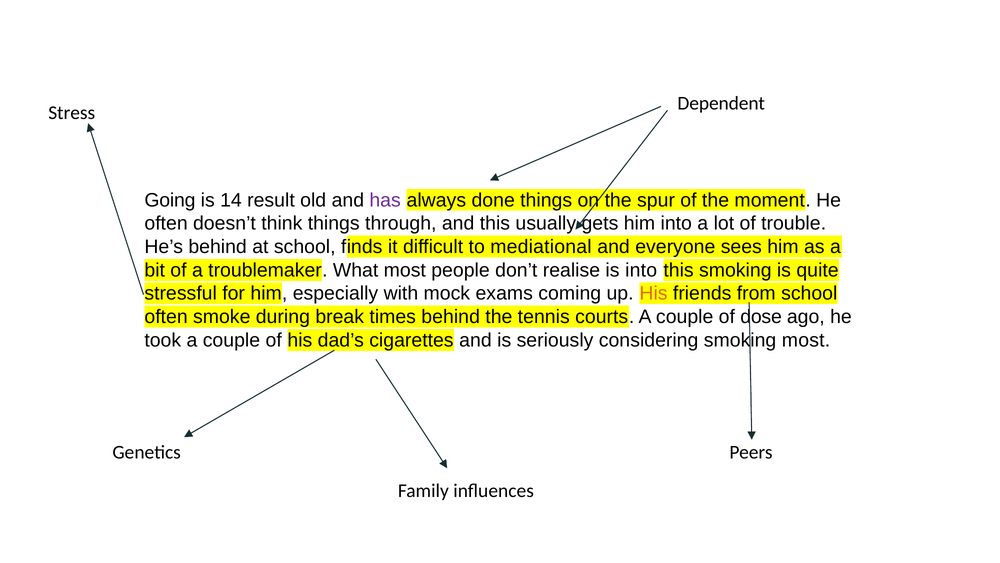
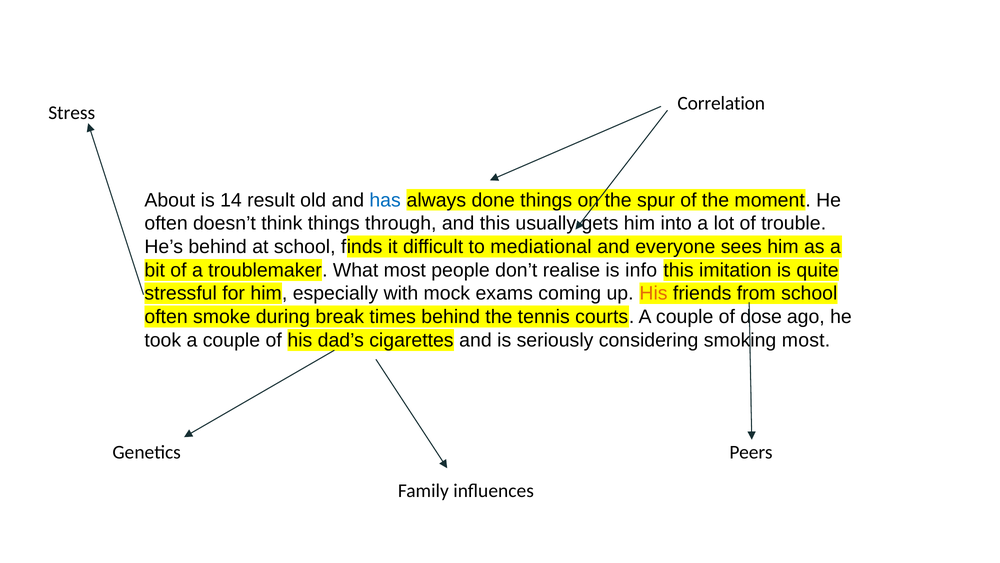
Dependent: Dependent -> Correlation
Going: Going -> About
has colour: purple -> blue
is into: into -> info
this smoking: smoking -> imitation
